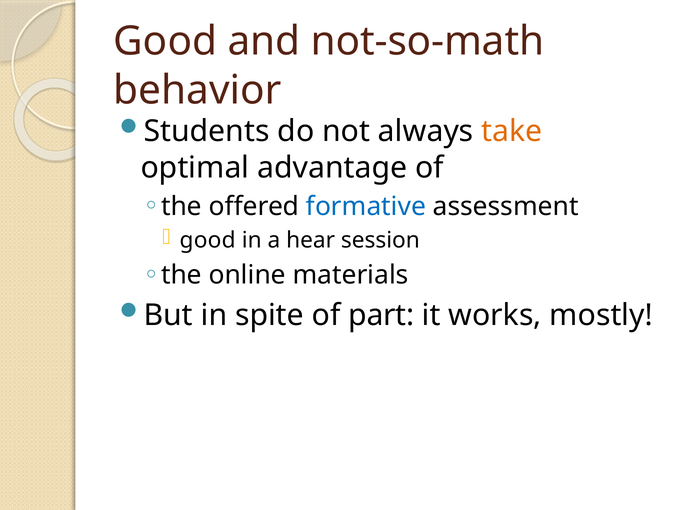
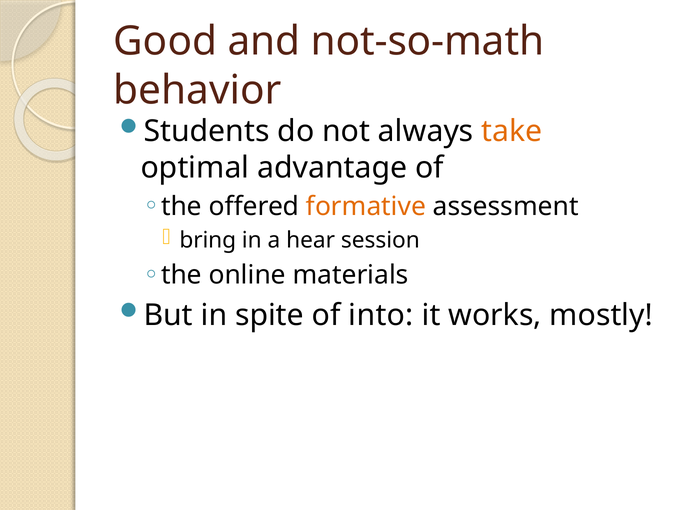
formative colour: blue -> orange
good at (208, 240): good -> bring
part: part -> into
